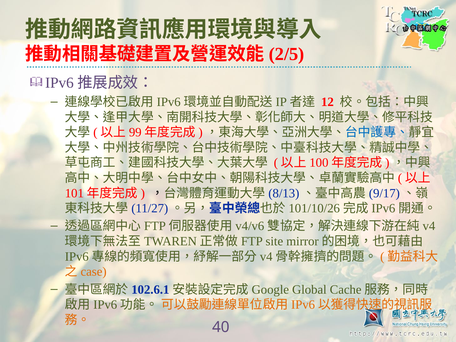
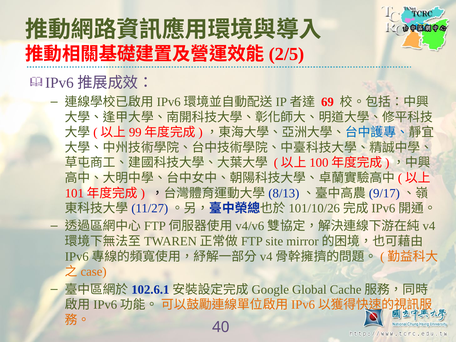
12: 12 -> 69
